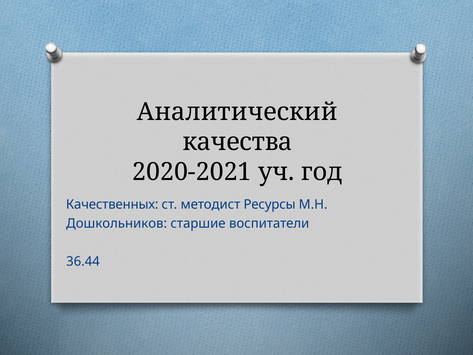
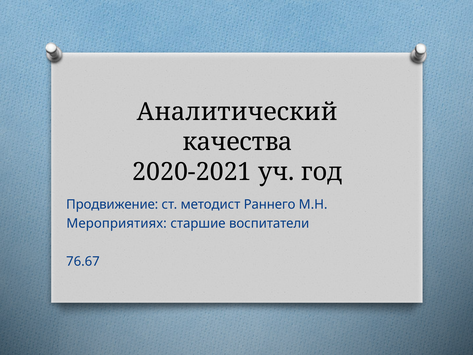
Качественных: Качественных -> Продвижение
Ресурсы: Ресурсы -> Раннего
Дошкольников: Дошкольников -> Мероприятиях
36.44: 36.44 -> 76.67
